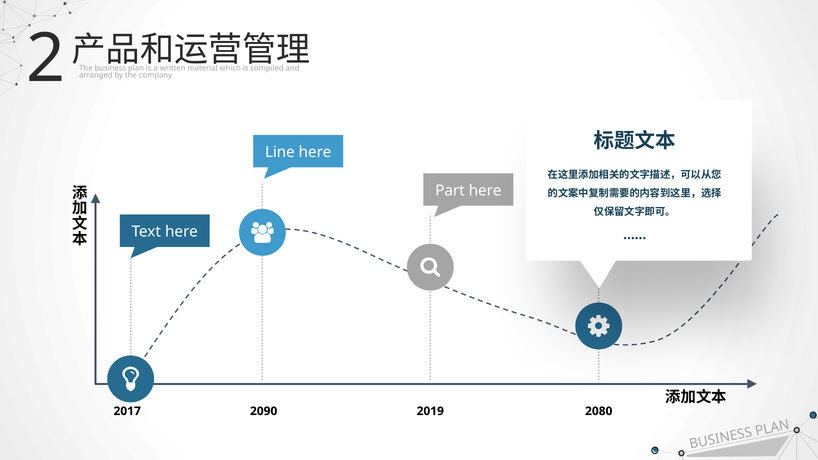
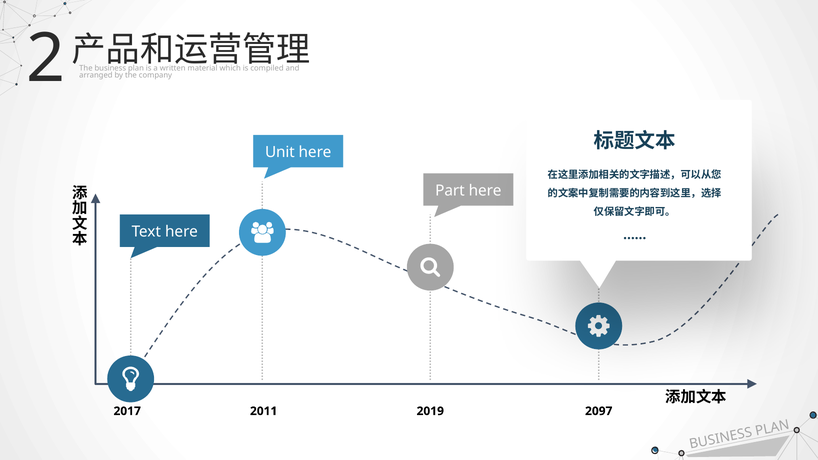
Line: Line -> Unit
2090: 2090 -> 2011
2080: 2080 -> 2097
